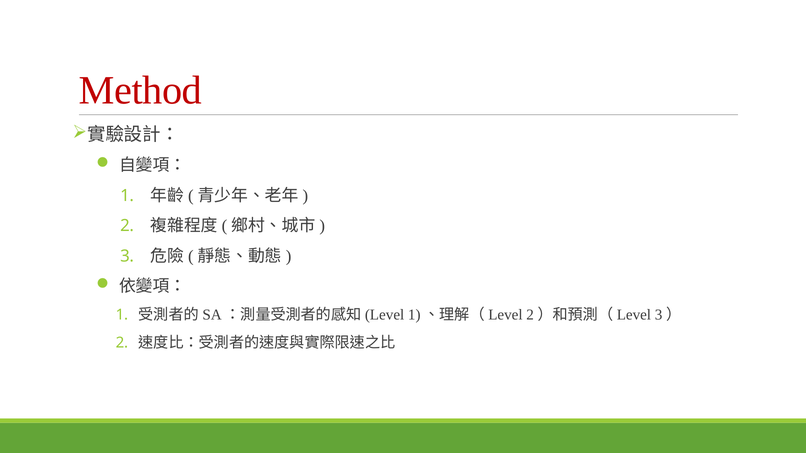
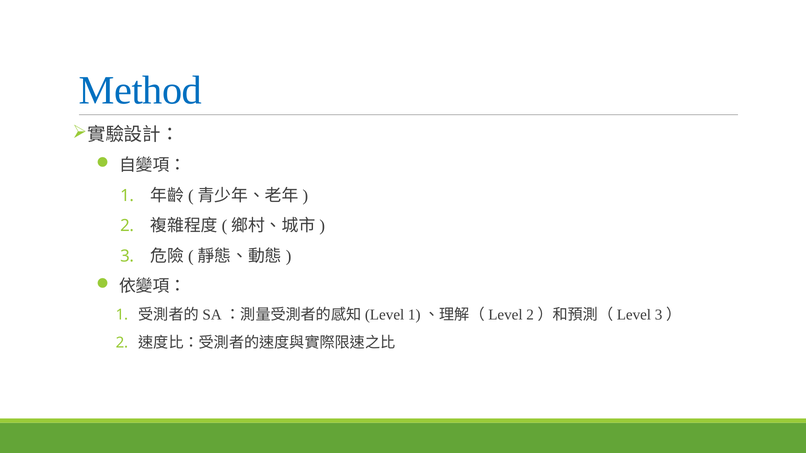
Method colour: red -> blue
